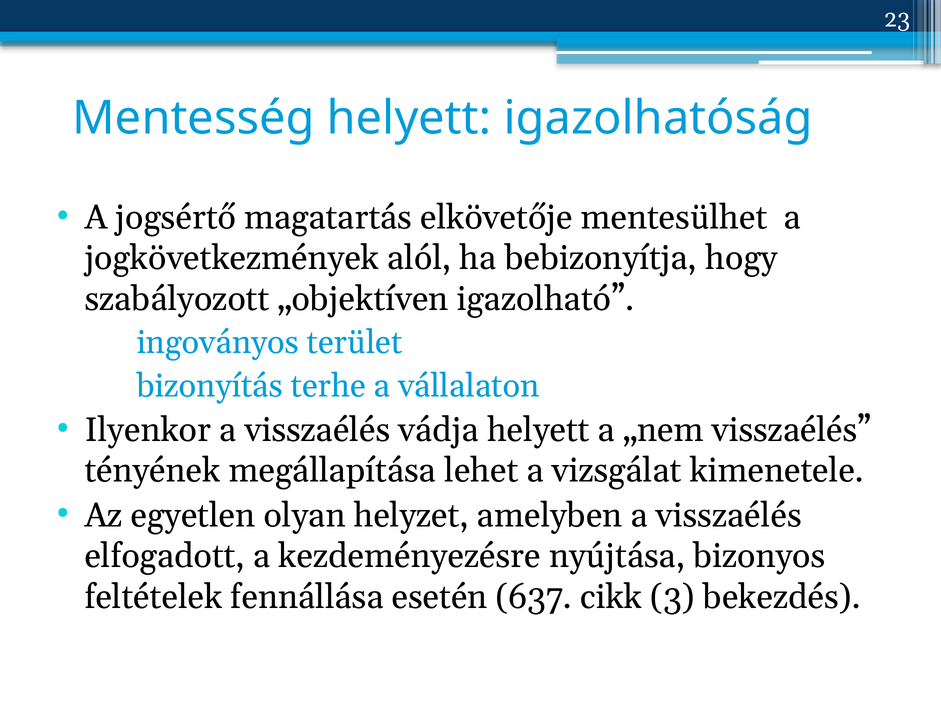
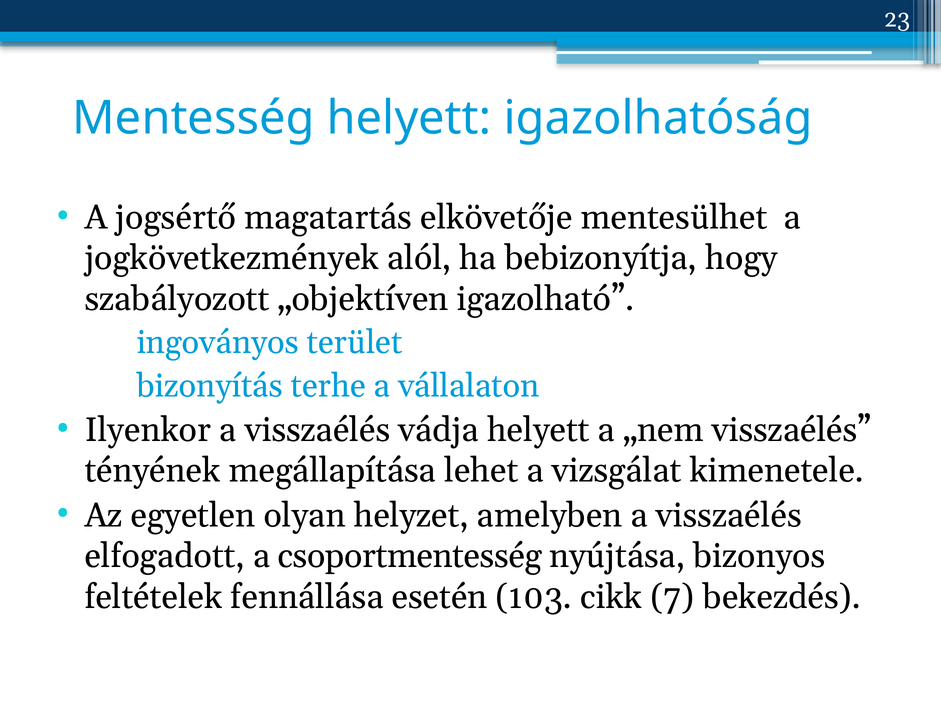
kezdeményezésre: kezdeményezésre -> csoportmentesség
637: 637 -> 103
3: 3 -> 7
